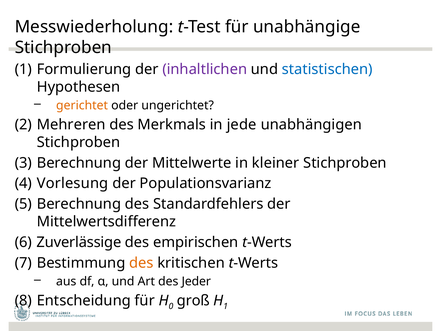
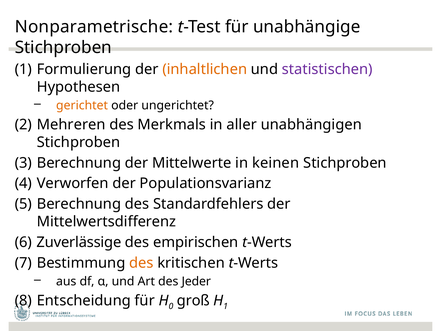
Messwiederholung: Messwiederholung -> Nonparametrische
inhaltlichen colour: purple -> orange
statistischen colour: blue -> purple
jede: jede -> aller
kleiner: kleiner -> keinen
Vorlesung: Vorlesung -> Verworfen
